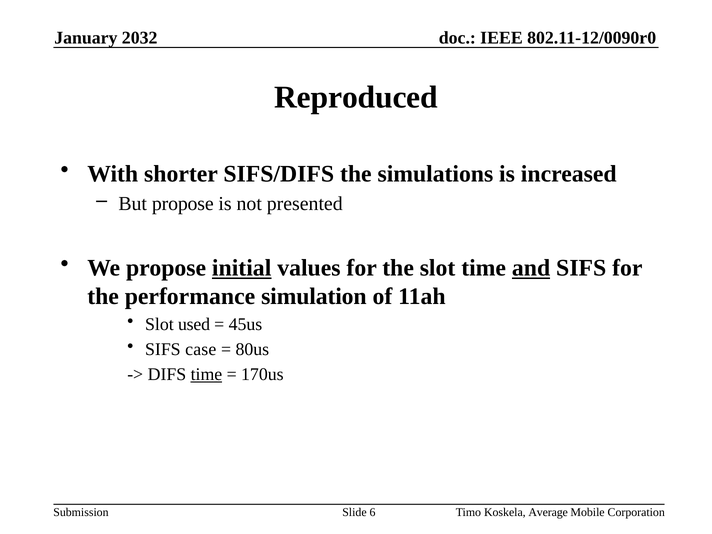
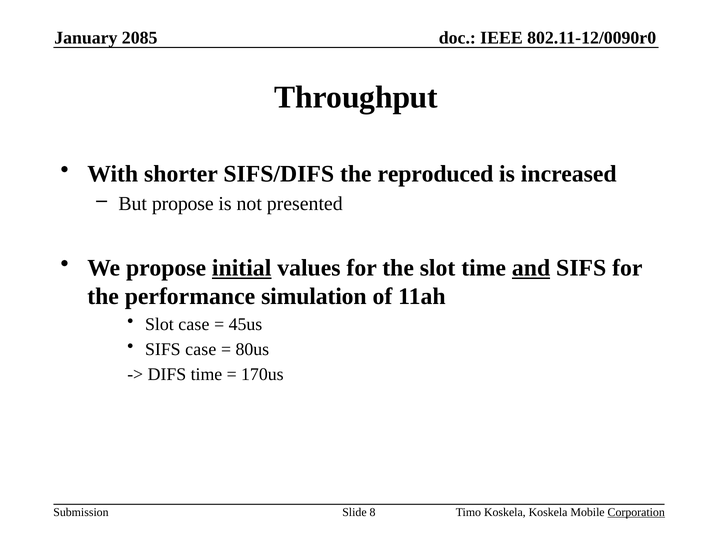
2032: 2032 -> 2085
Reproduced: Reproduced -> Throughput
simulations: simulations -> reproduced
Slot used: used -> case
time at (206, 374) underline: present -> none
6: 6 -> 8
Koskela Average: Average -> Koskela
Corporation underline: none -> present
